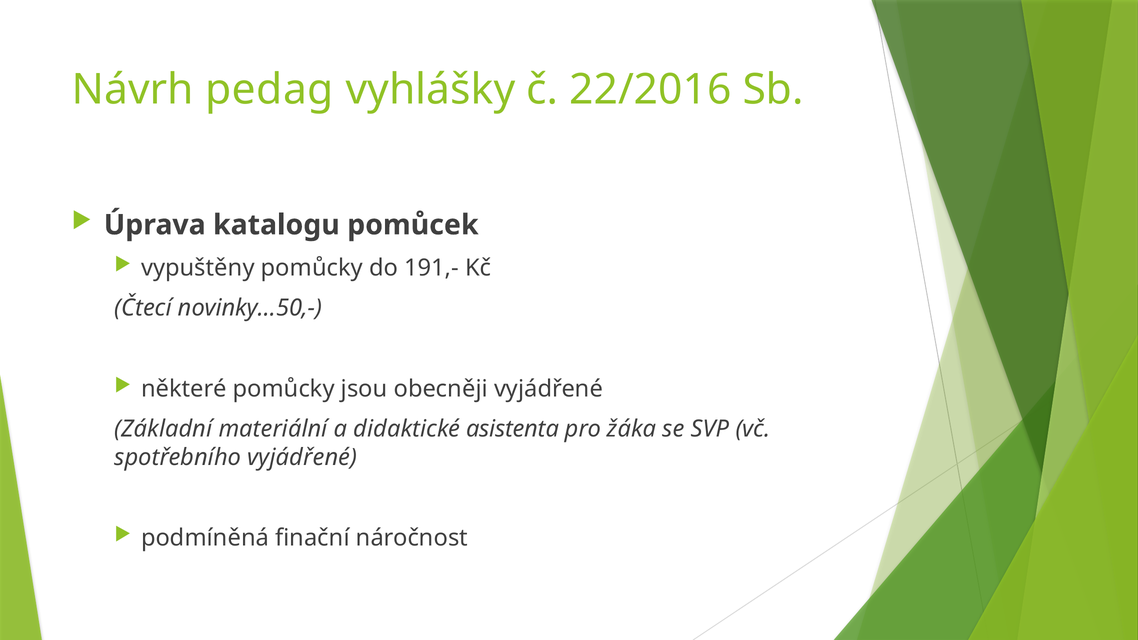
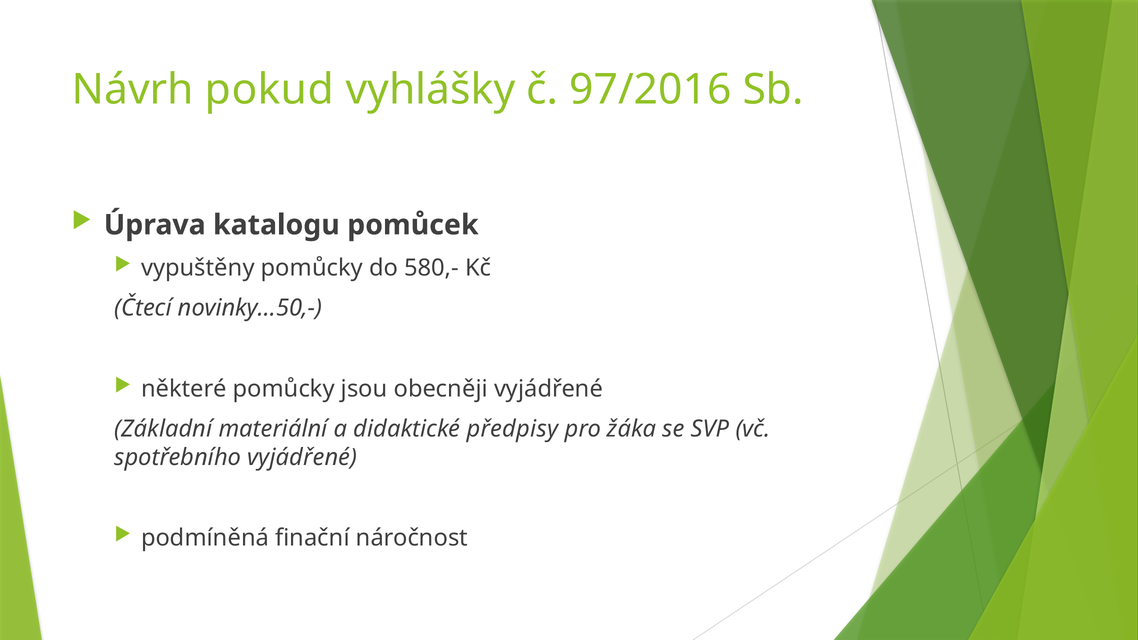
pedag: pedag -> pokud
22/2016: 22/2016 -> 97/2016
191,-: 191,- -> 580,-
asistenta: asistenta -> předpisy
